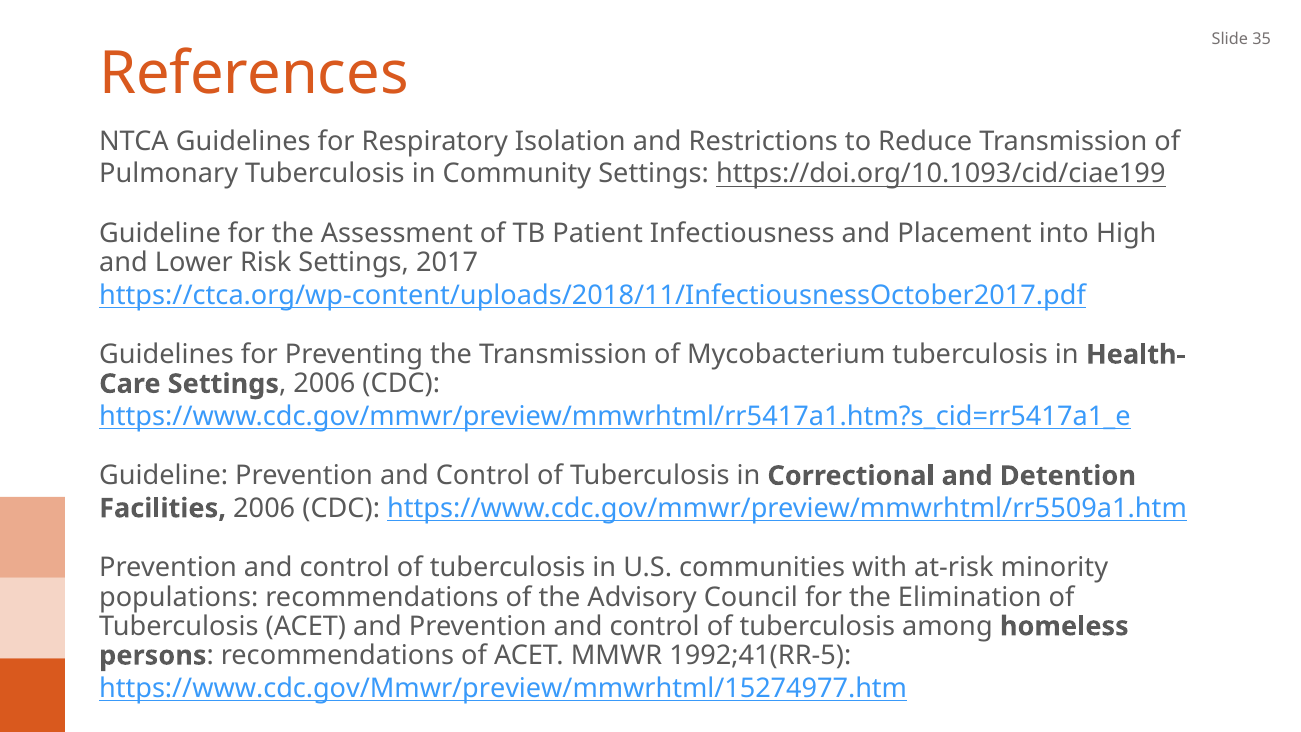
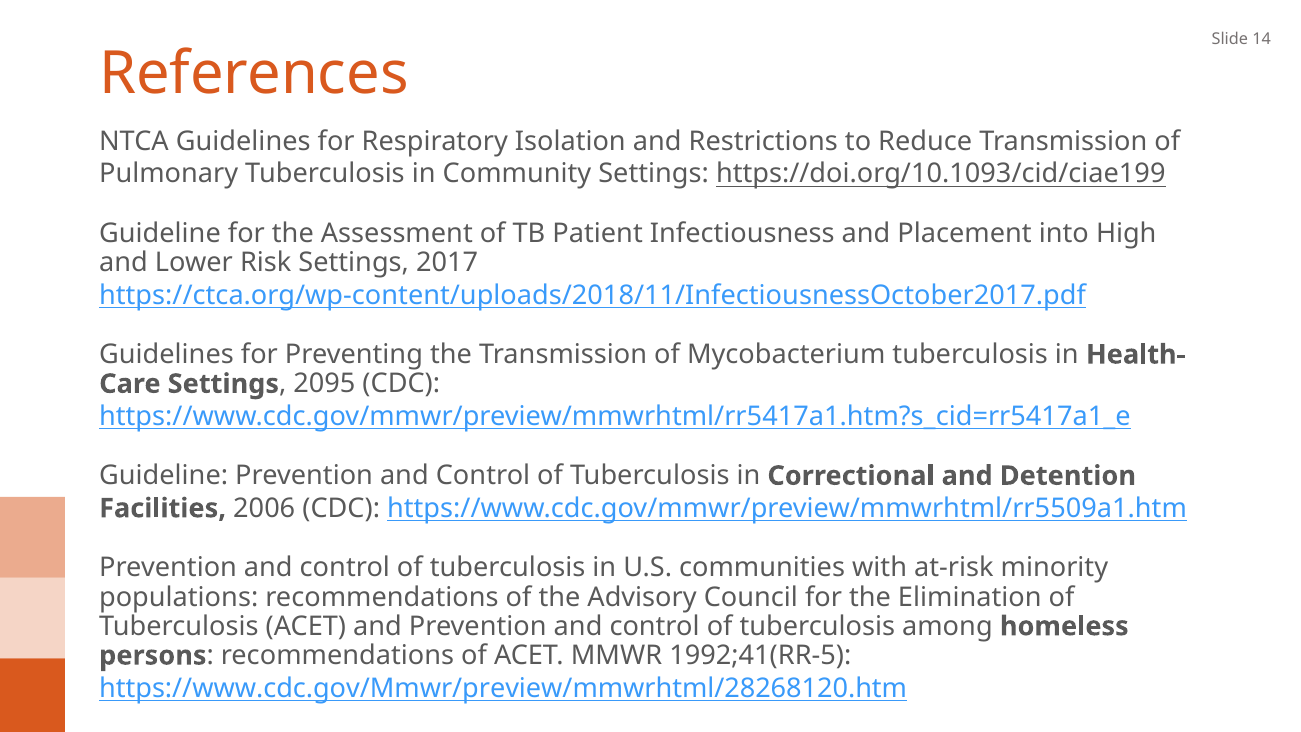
35: 35 -> 14
2006 at (324, 384): 2006 -> 2095
https://www.cdc.gov/Mmwr/preview/mmwrhtml/15274977.htm: https://www.cdc.gov/Mmwr/preview/mmwrhtml/15274977.htm -> https://www.cdc.gov/Mmwr/preview/mmwrhtml/28268120.htm
